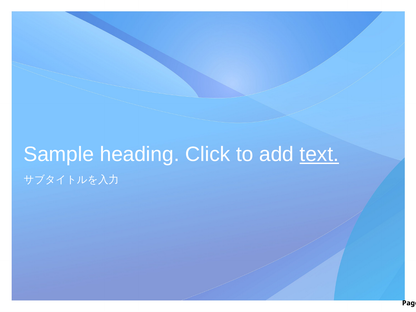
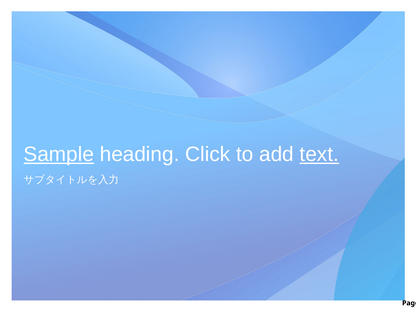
Sample underline: none -> present
